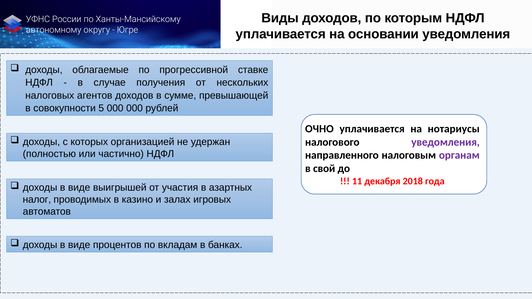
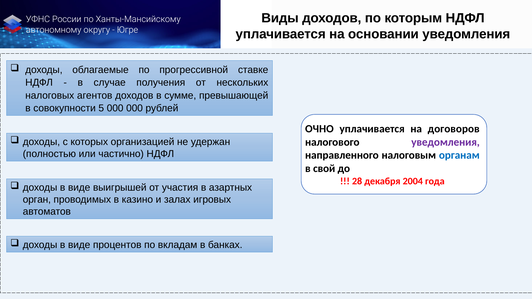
нотариусы: нотариусы -> договоров
органам colour: purple -> blue
11: 11 -> 28
2018: 2018 -> 2004
налог: налог -> орган
